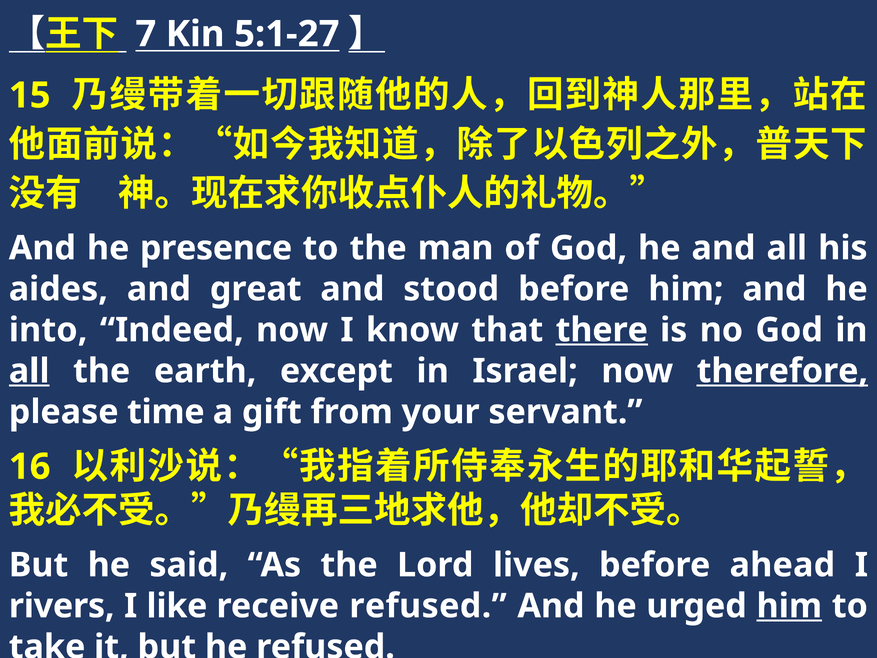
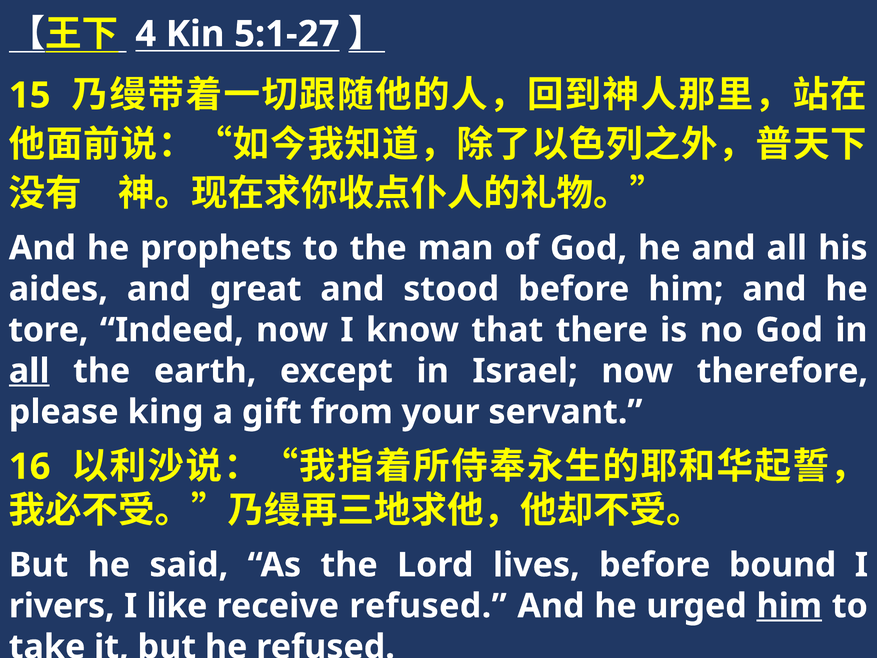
7: 7 -> 4
presence: presence -> prophets
into: into -> tore
there underline: present -> none
therefore underline: present -> none
time: time -> king
ahead: ahead -> bound
